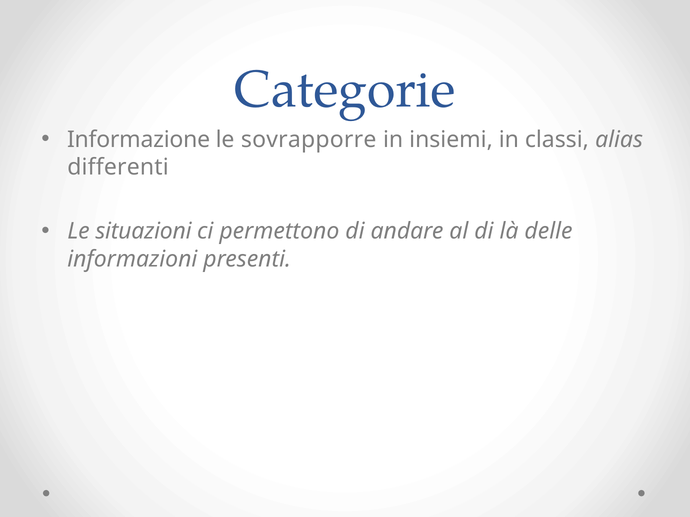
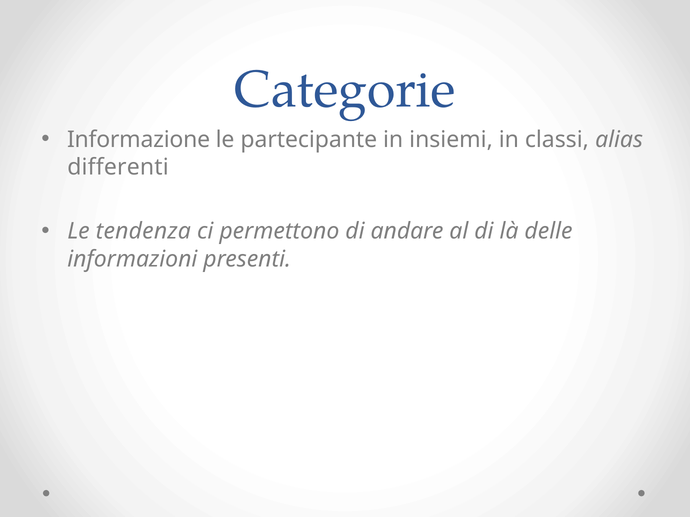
sovrapporre: sovrapporre -> partecipante
situazioni: situazioni -> tendenza
